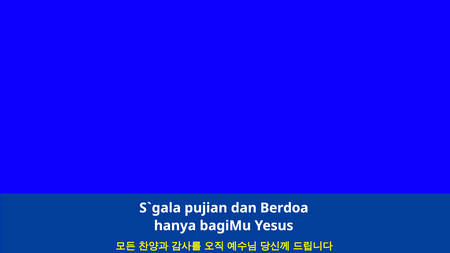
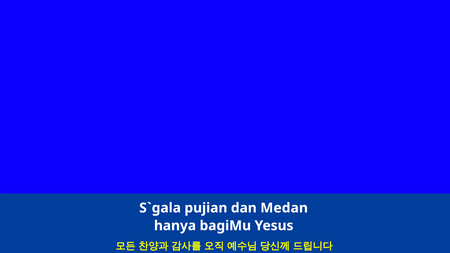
Berdoa: Berdoa -> Medan
